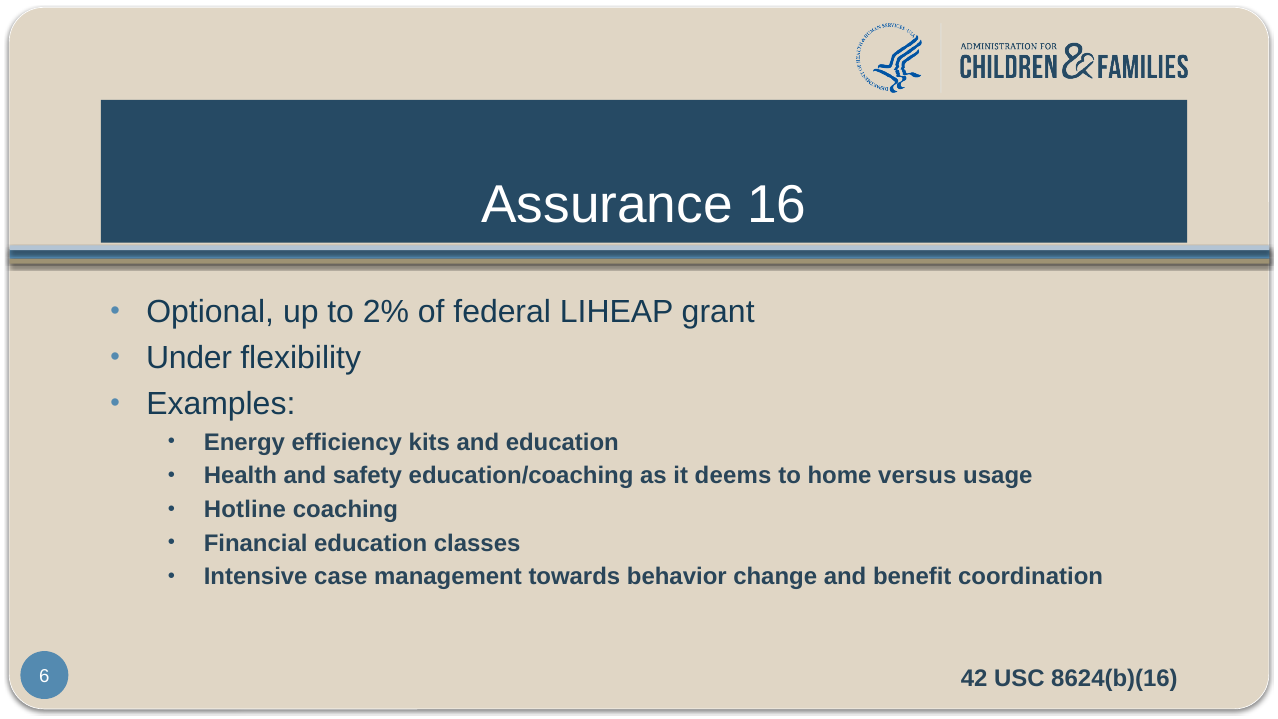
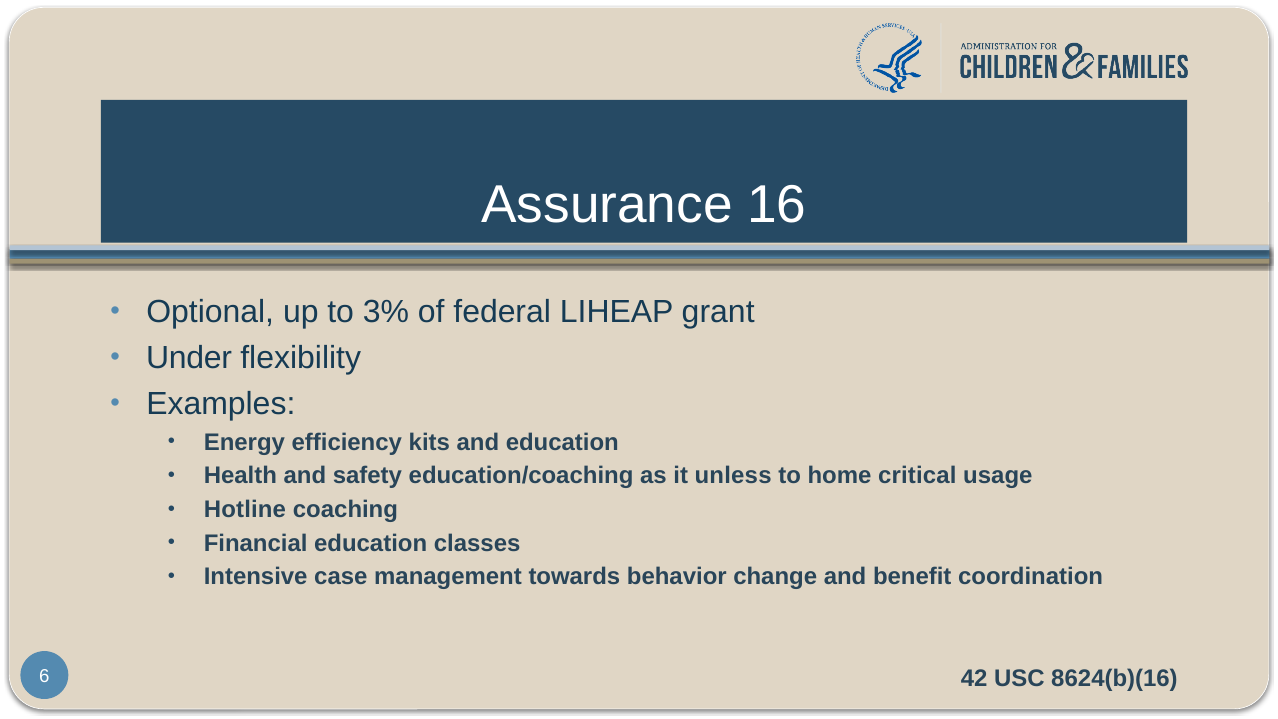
2%: 2% -> 3%
deems: deems -> unless
versus: versus -> critical
